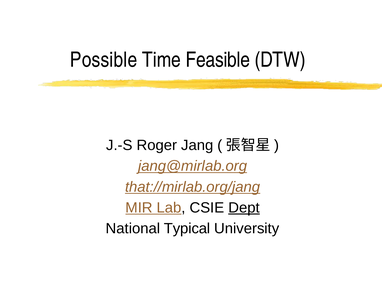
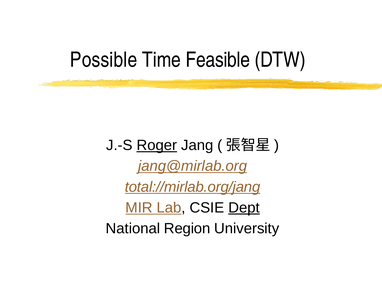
Roger underline: none -> present
that://mirlab.org/jang: that://mirlab.org/jang -> total://mirlab.org/jang
Typical: Typical -> Region
